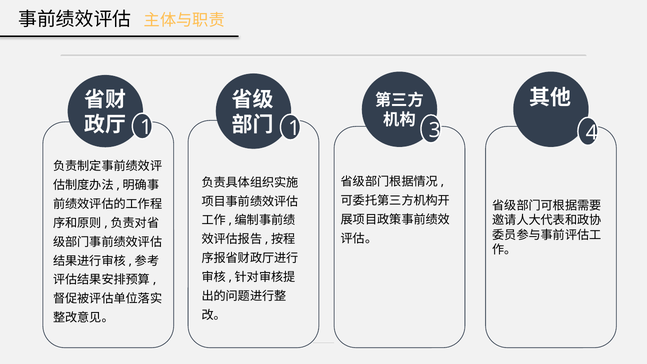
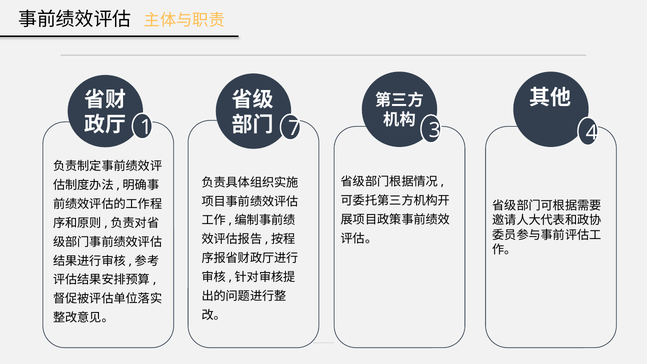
1 at (294, 129): 1 -> 7
